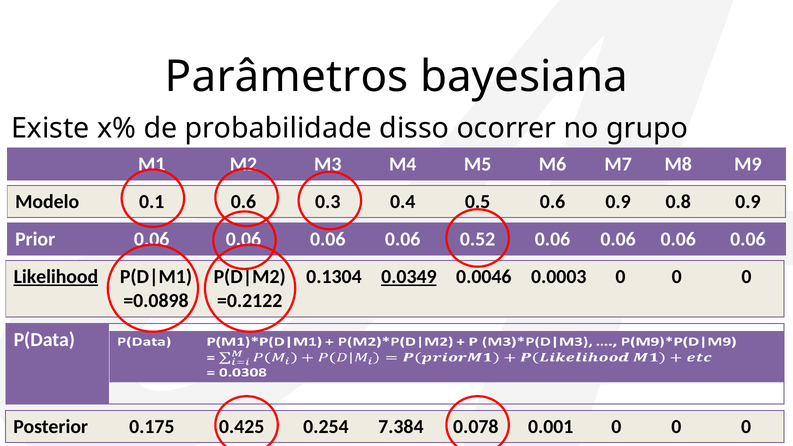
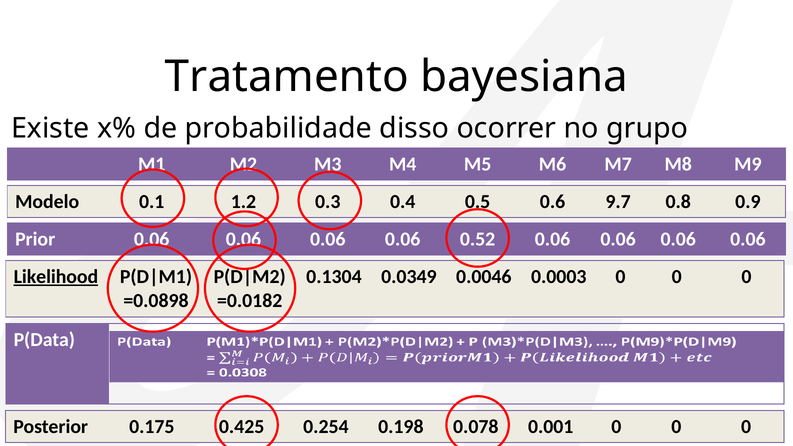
Parâmetros: Parâmetros -> Tratamento
0.1 0.6: 0.6 -> 1.2
0.6 0.9: 0.9 -> 9.7
0.0349 underline: present -> none
=0.2122: =0.2122 -> =0.0182
7.384: 7.384 -> 0.198
